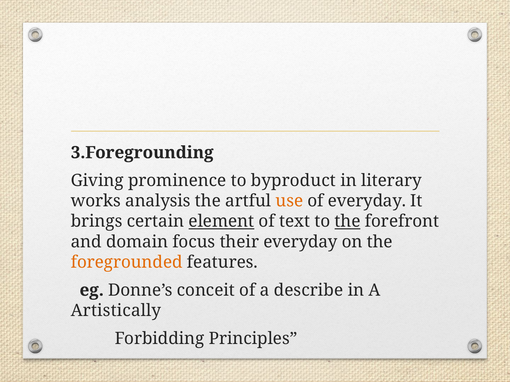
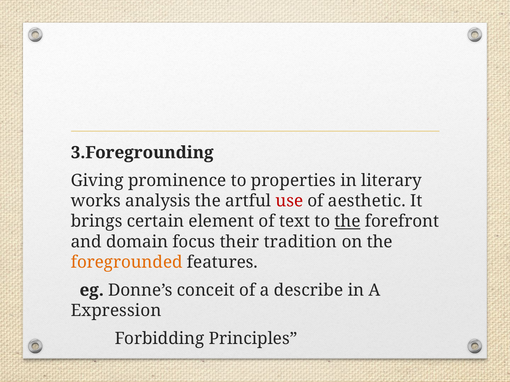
byproduct: byproduct -> properties
use colour: orange -> red
of everyday: everyday -> aesthetic
element underline: present -> none
their everyday: everyday -> tradition
Artistically: Artistically -> Expression
